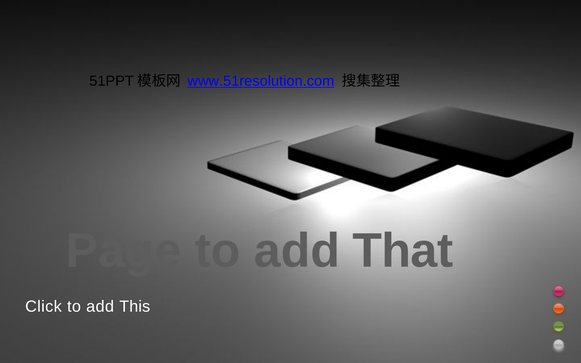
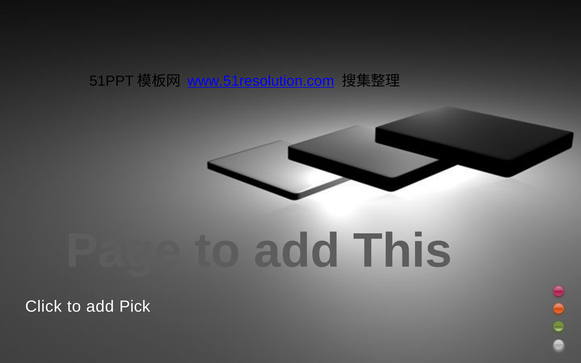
That: That -> This
This: This -> Pick
